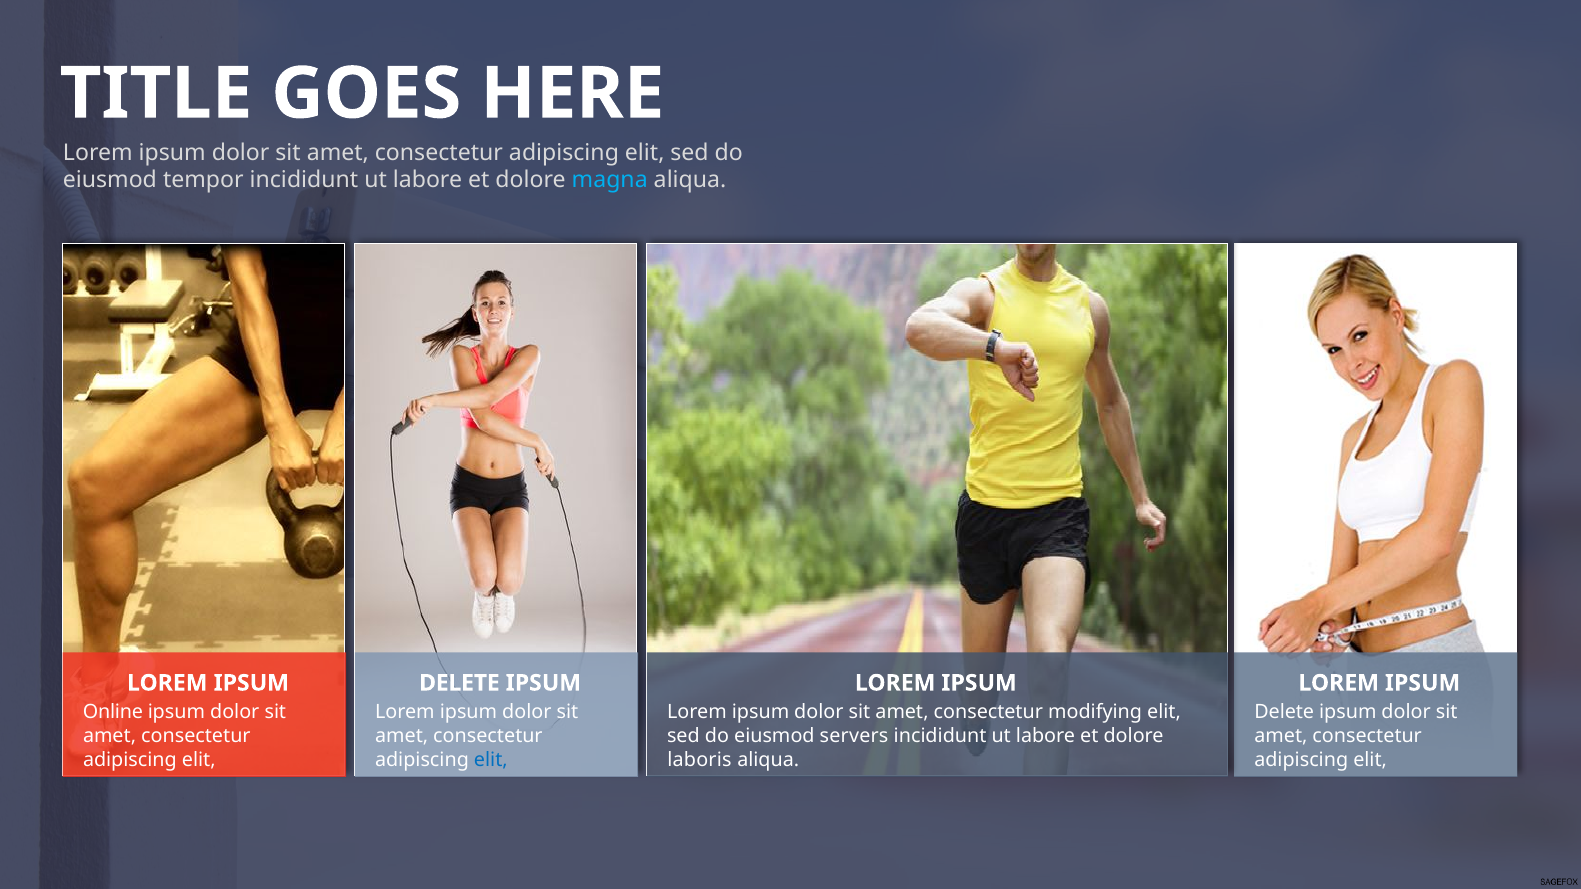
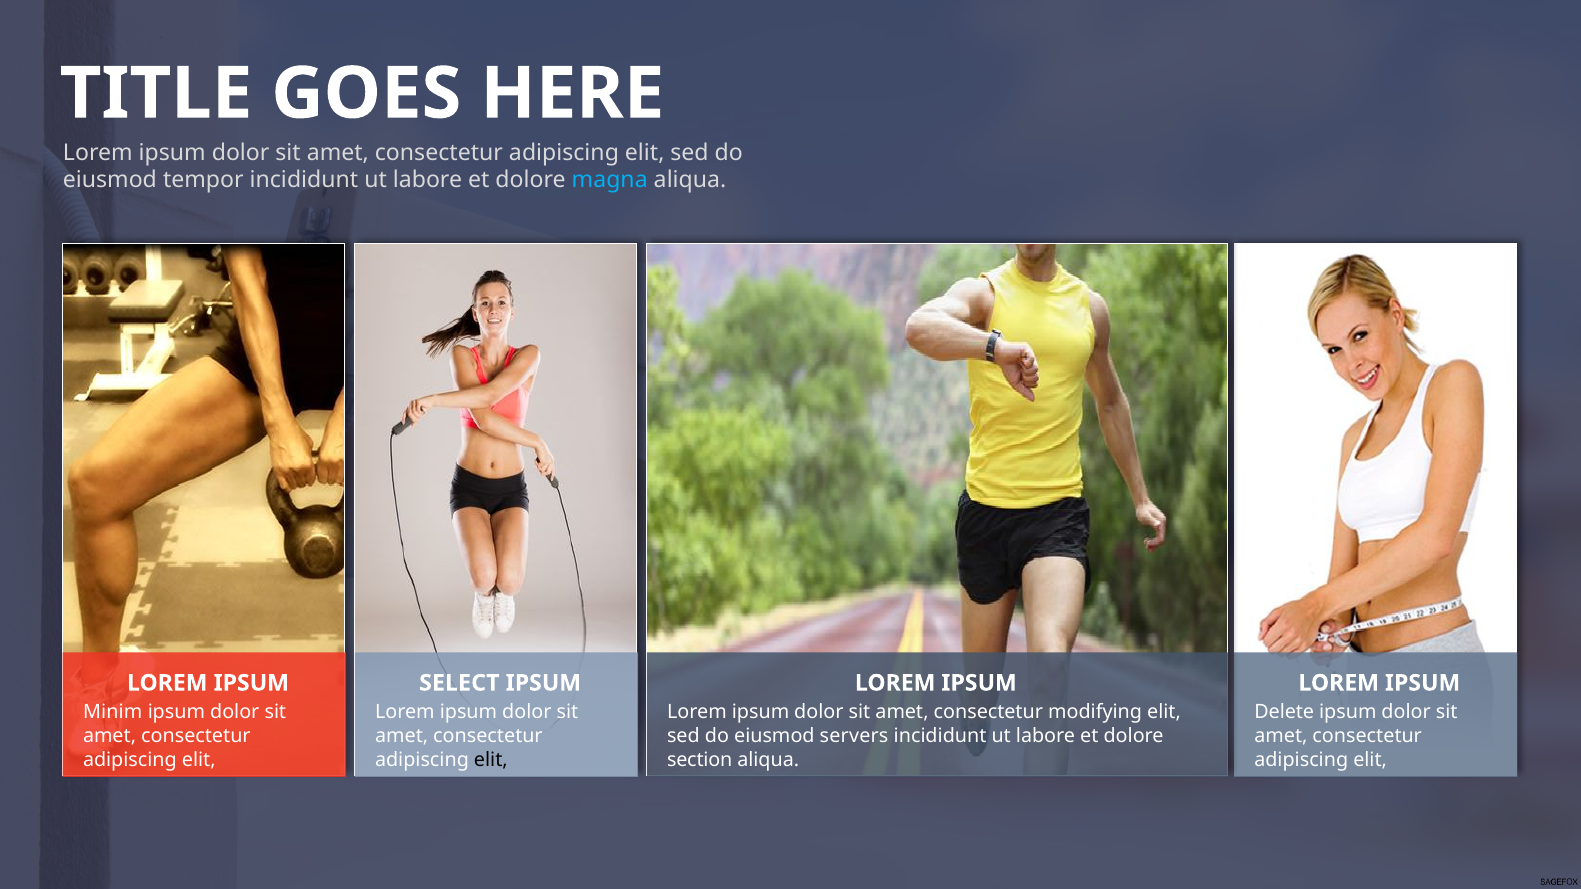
DELETE at (459, 683): DELETE -> SELECT
Online: Online -> Minim
elit at (491, 760) colour: blue -> black
laboris: laboris -> section
